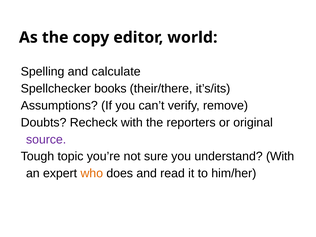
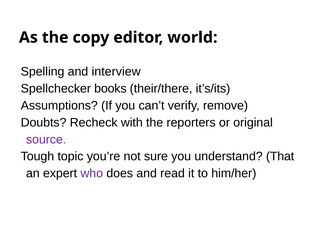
calculate: calculate -> interview
understand With: With -> That
who colour: orange -> purple
